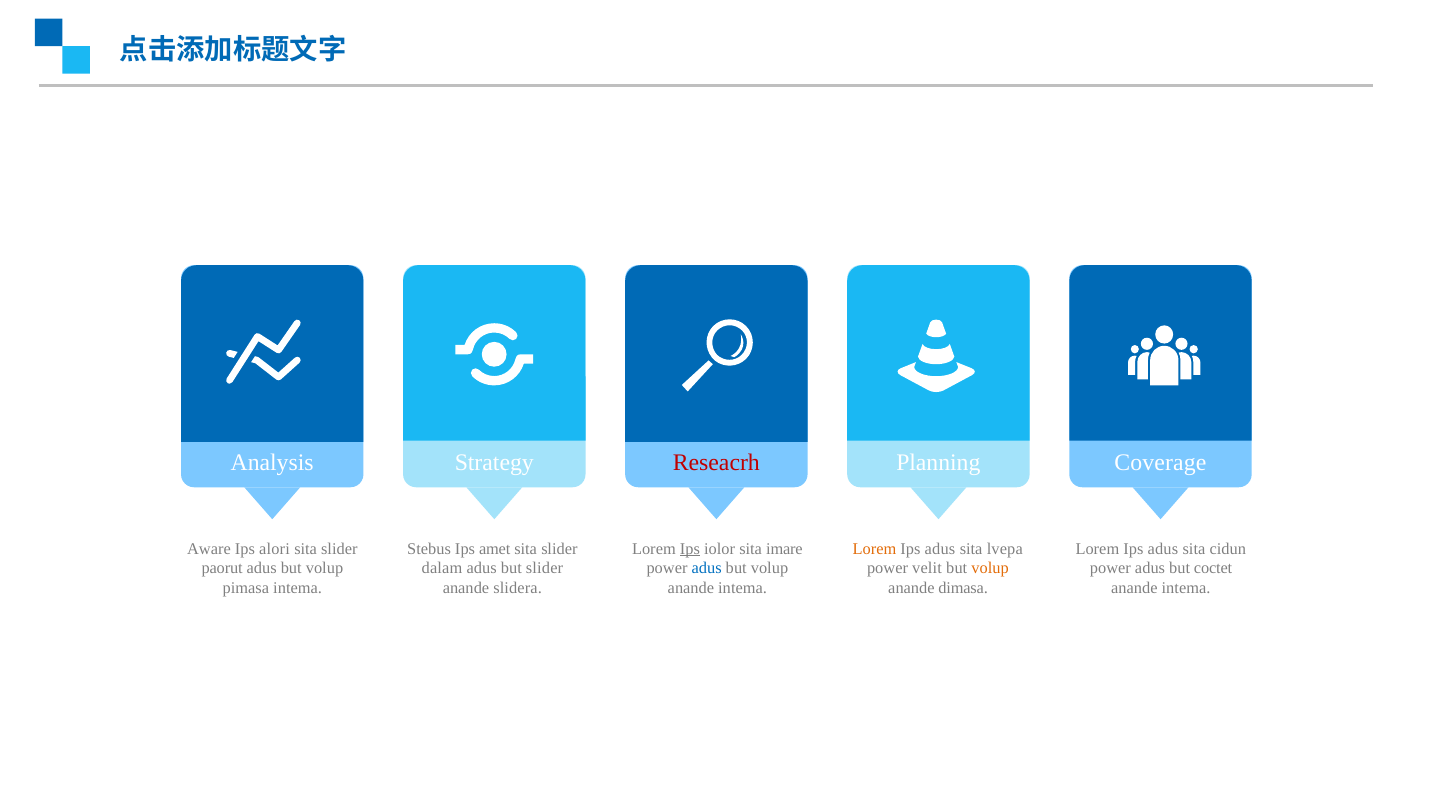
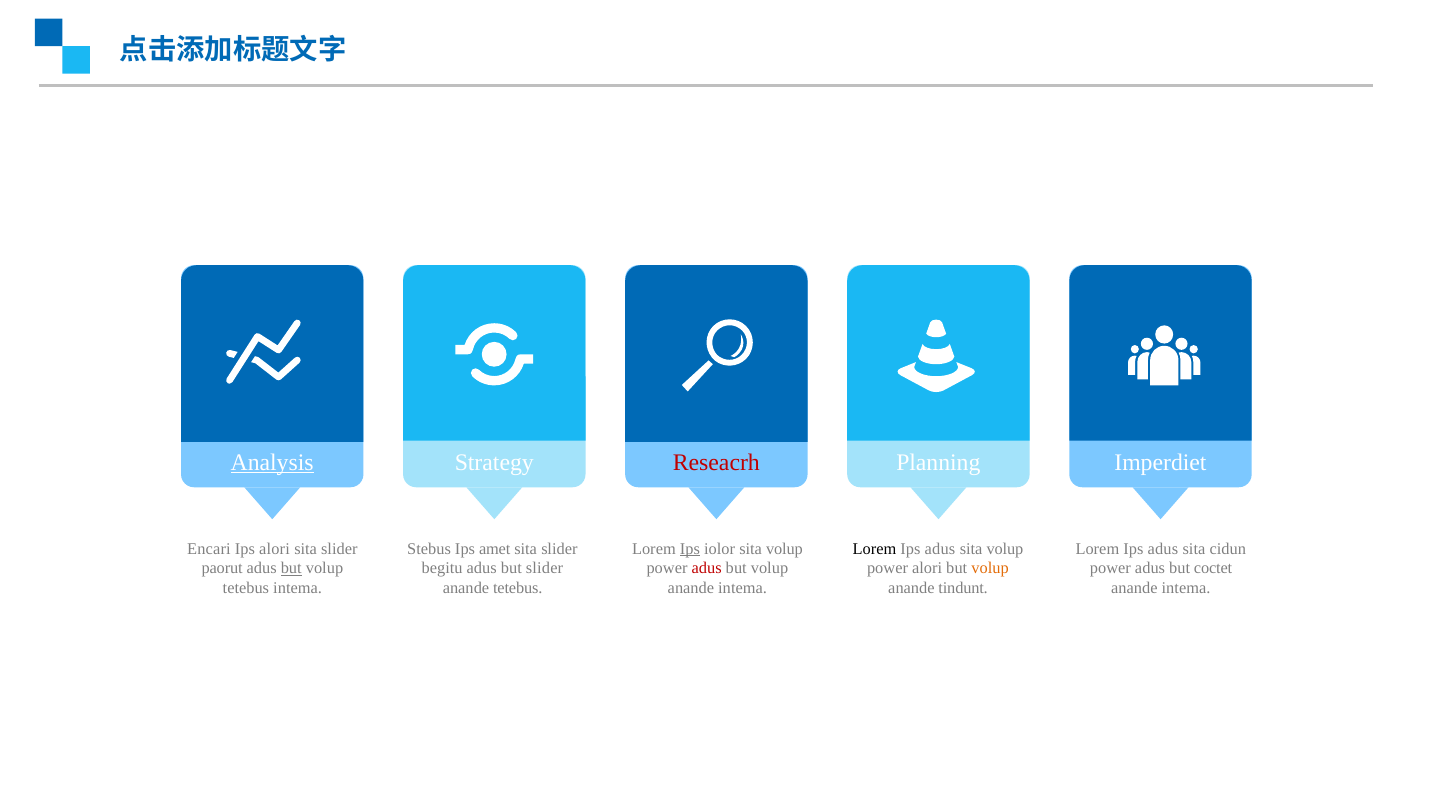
Analysis underline: none -> present
Coverage: Coverage -> Imperdiet
Aware: Aware -> Encari
iolor sita imare: imare -> volup
Lorem at (874, 549) colour: orange -> black
lvepa at (1005, 549): lvepa -> volup
but at (291, 568) underline: none -> present
dalam: dalam -> begitu
adus at (707, 568) colour: blue -> red
power velit: velit -> alori
pimasa at (246, 588): pimasa -> tetebus
anande slidera: slidera -> tetebus
dimasa: dimasa -> tindunt
